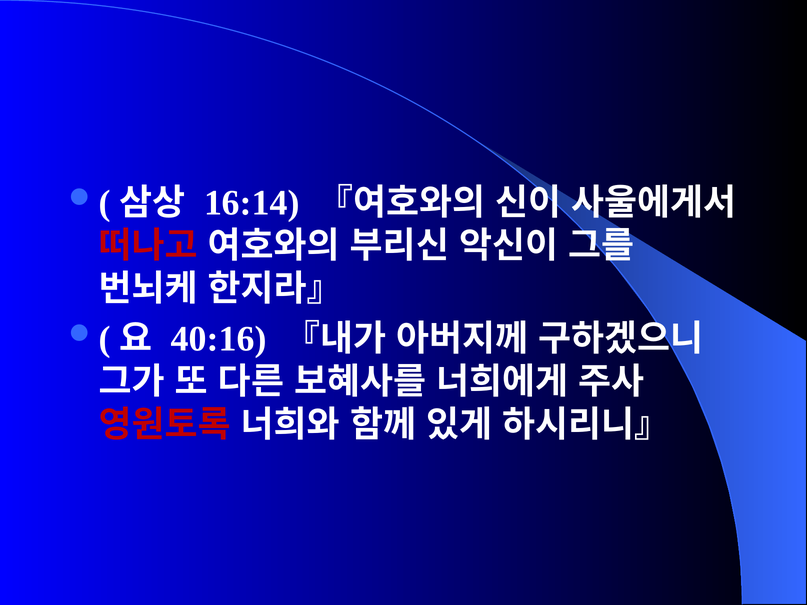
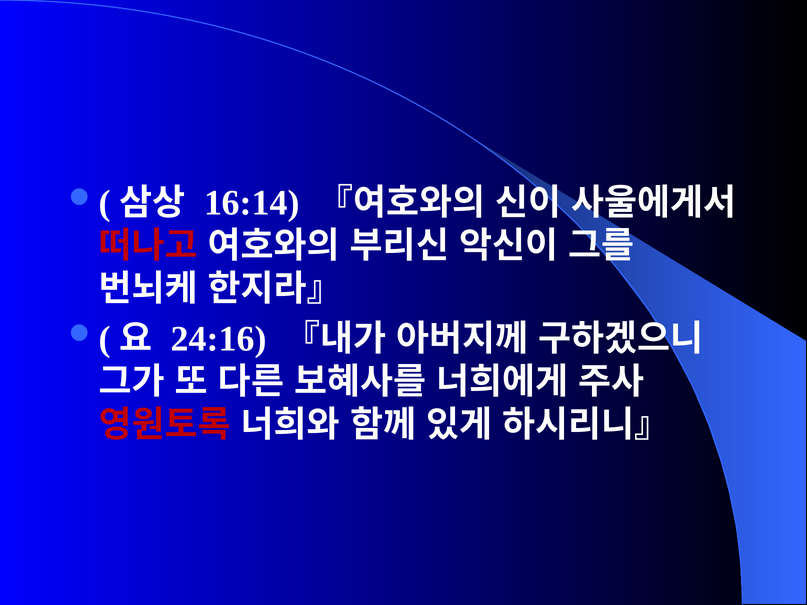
40:16: 40:16 -> 24:16
